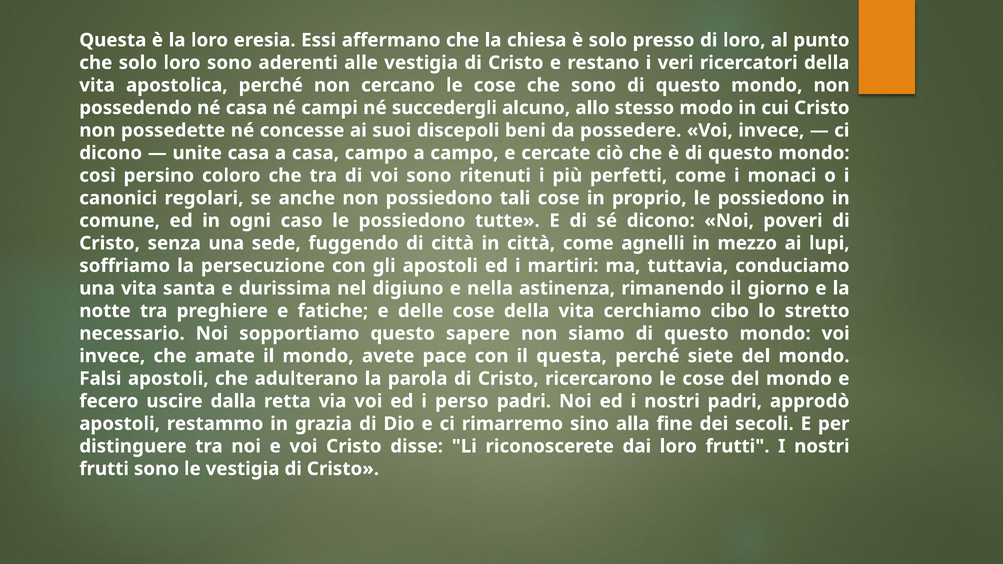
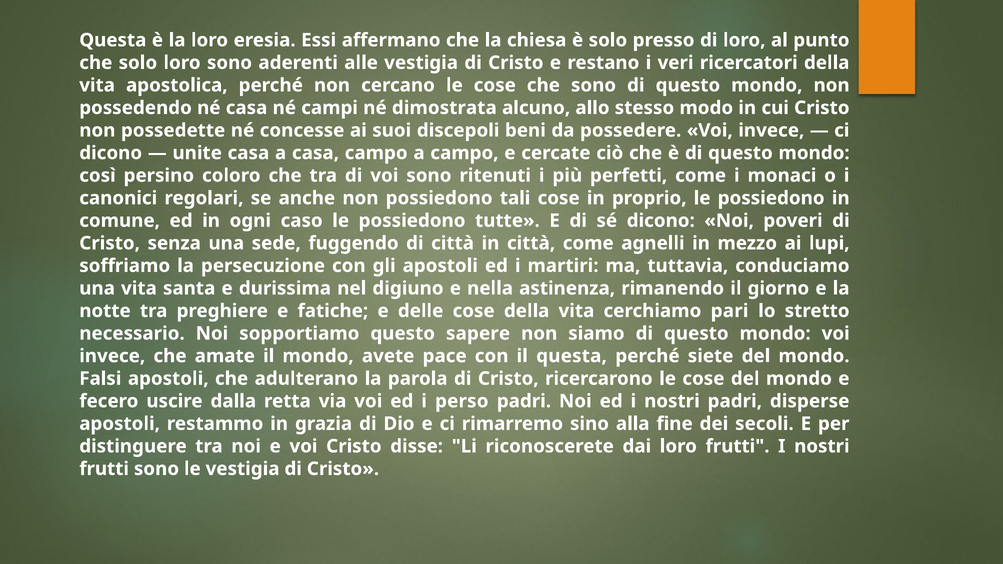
succedergli: succedergli -> dimostrata
cibo: cibo -> pari
approdò: approdò -> disperse
